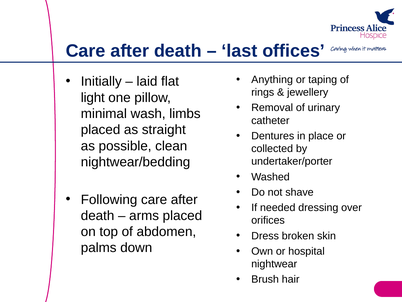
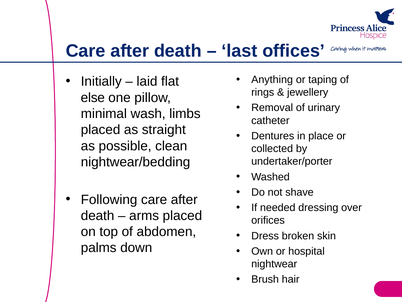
light: light -> else
